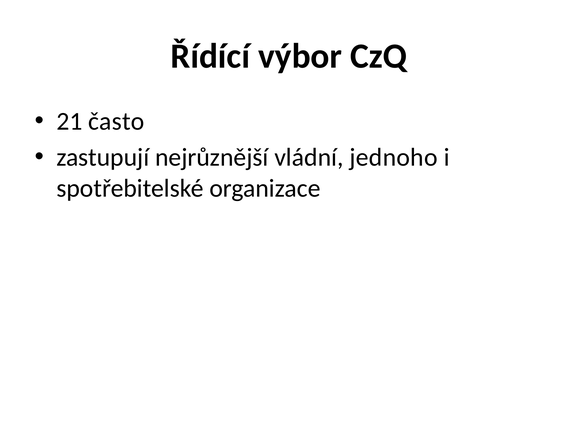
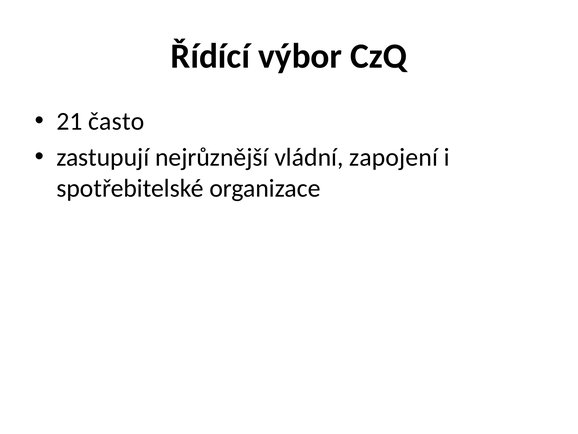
jednoho: jednoho -> zapojení
